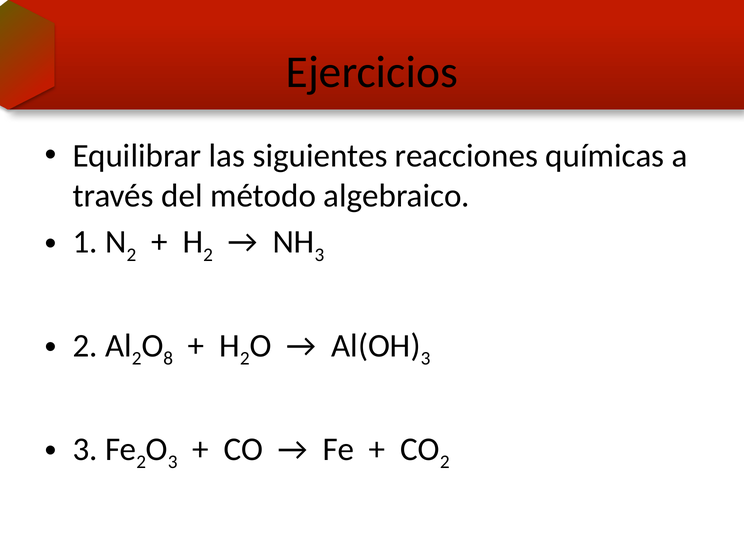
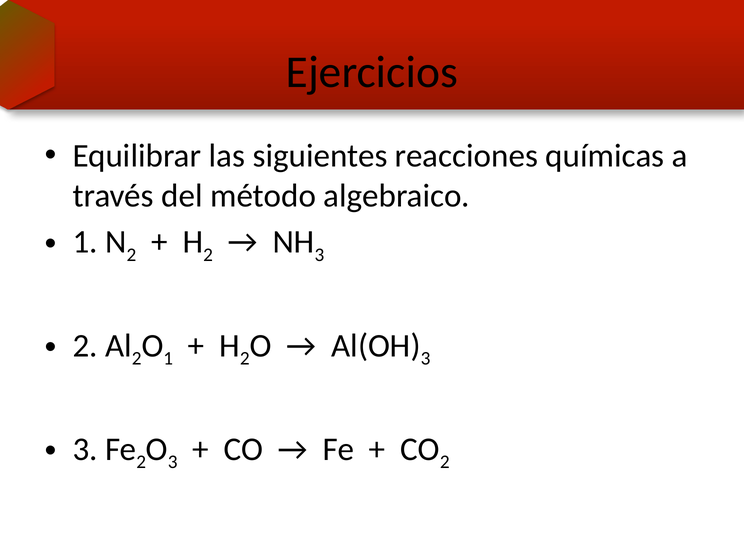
8 at (168, 359): 8 -> 1
